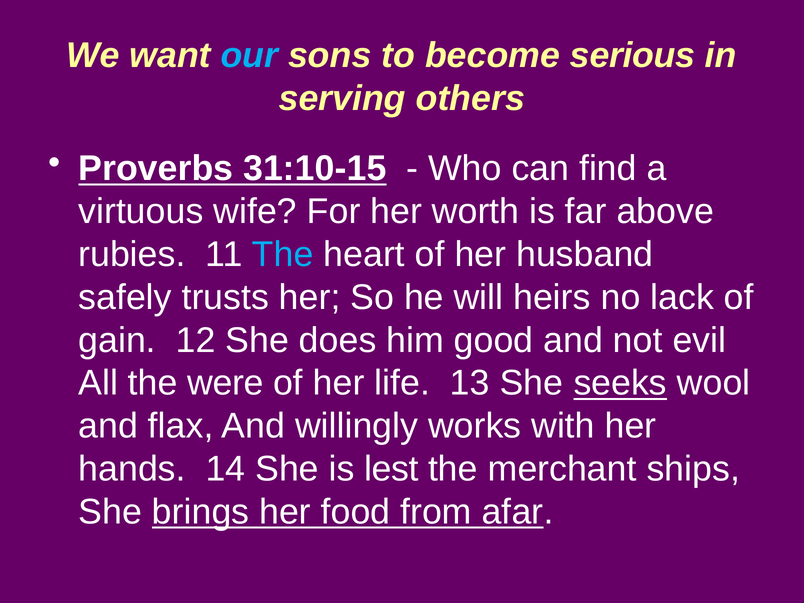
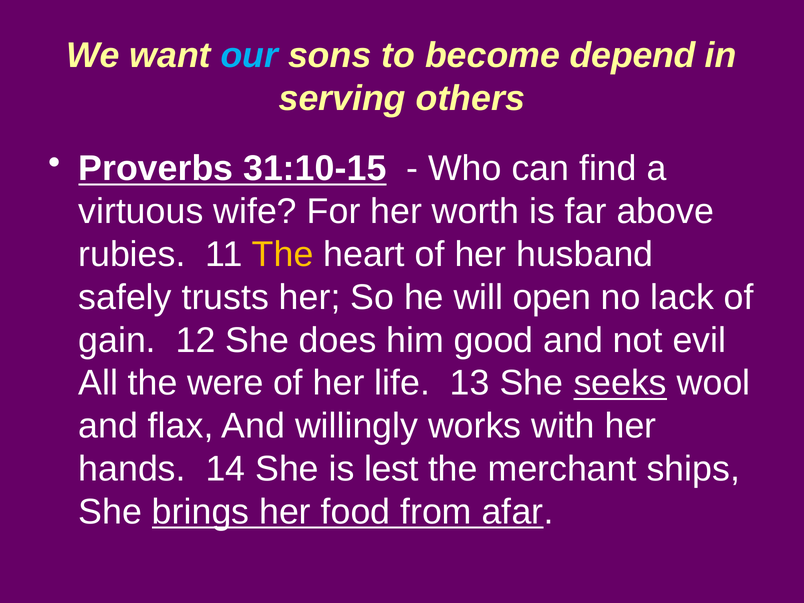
serious: serious -> depend
The at (283, 254) colour: light blue -> yellow
heirs: heirs -> open
